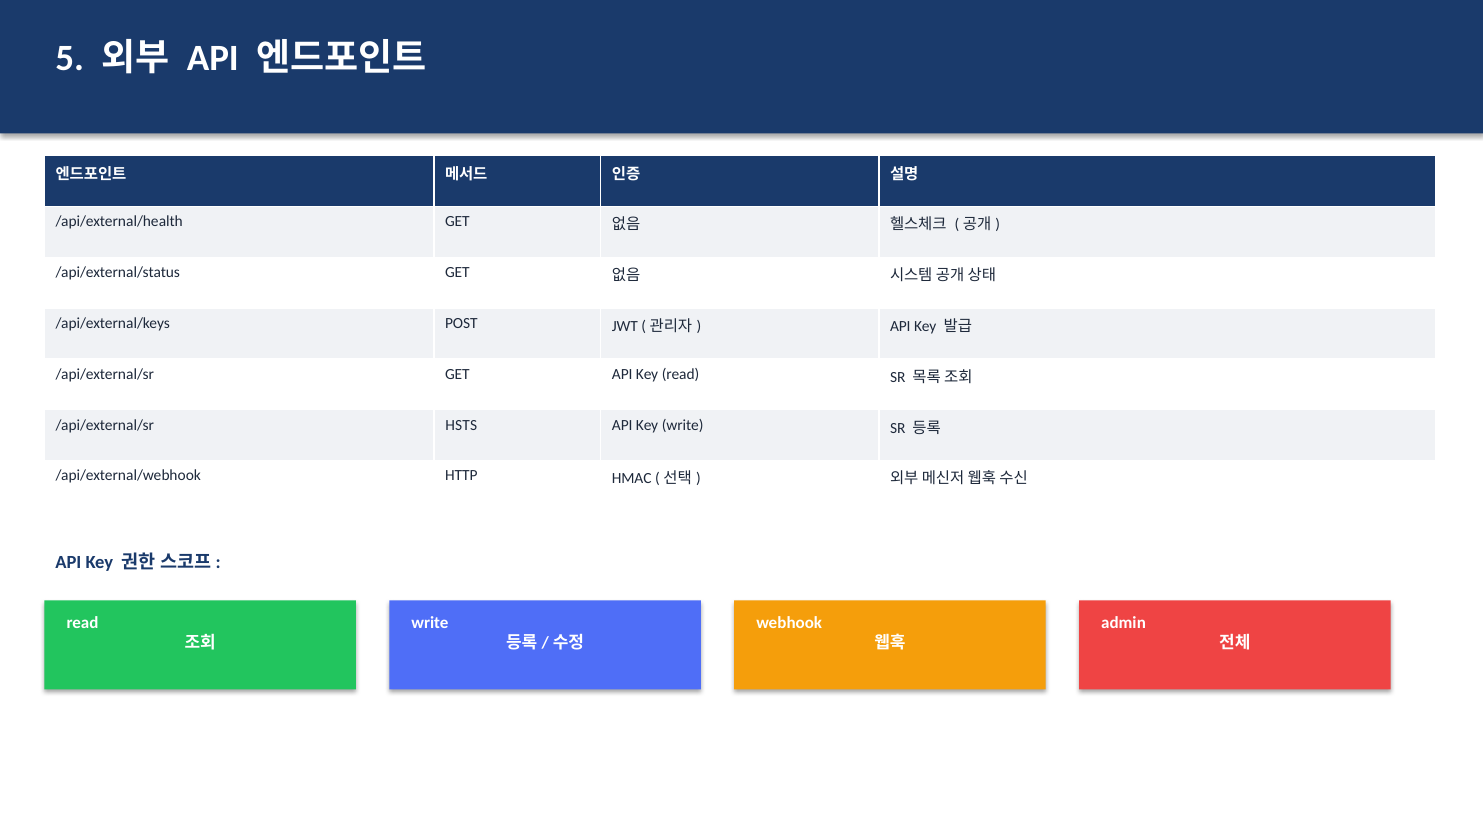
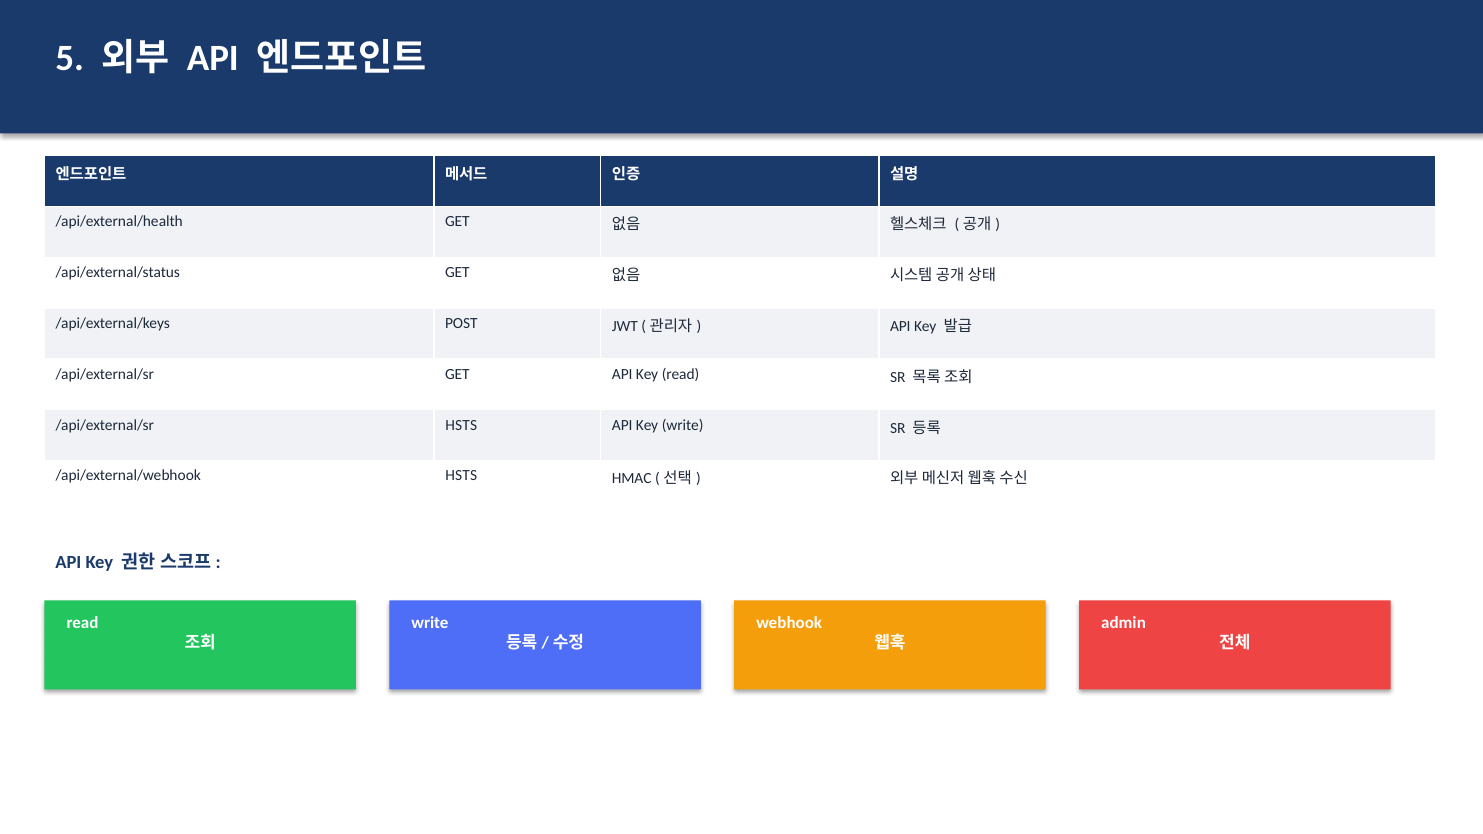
/api/external/webhook HTTP: HTTP -> HSTS
